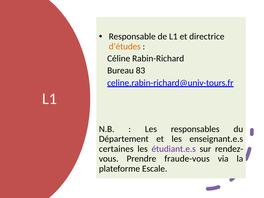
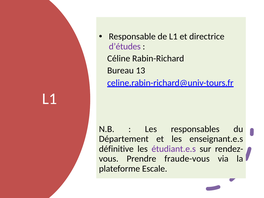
d’études colour: orange -> purple
83: 83 -> 13
certaines: certaines -> définitive
